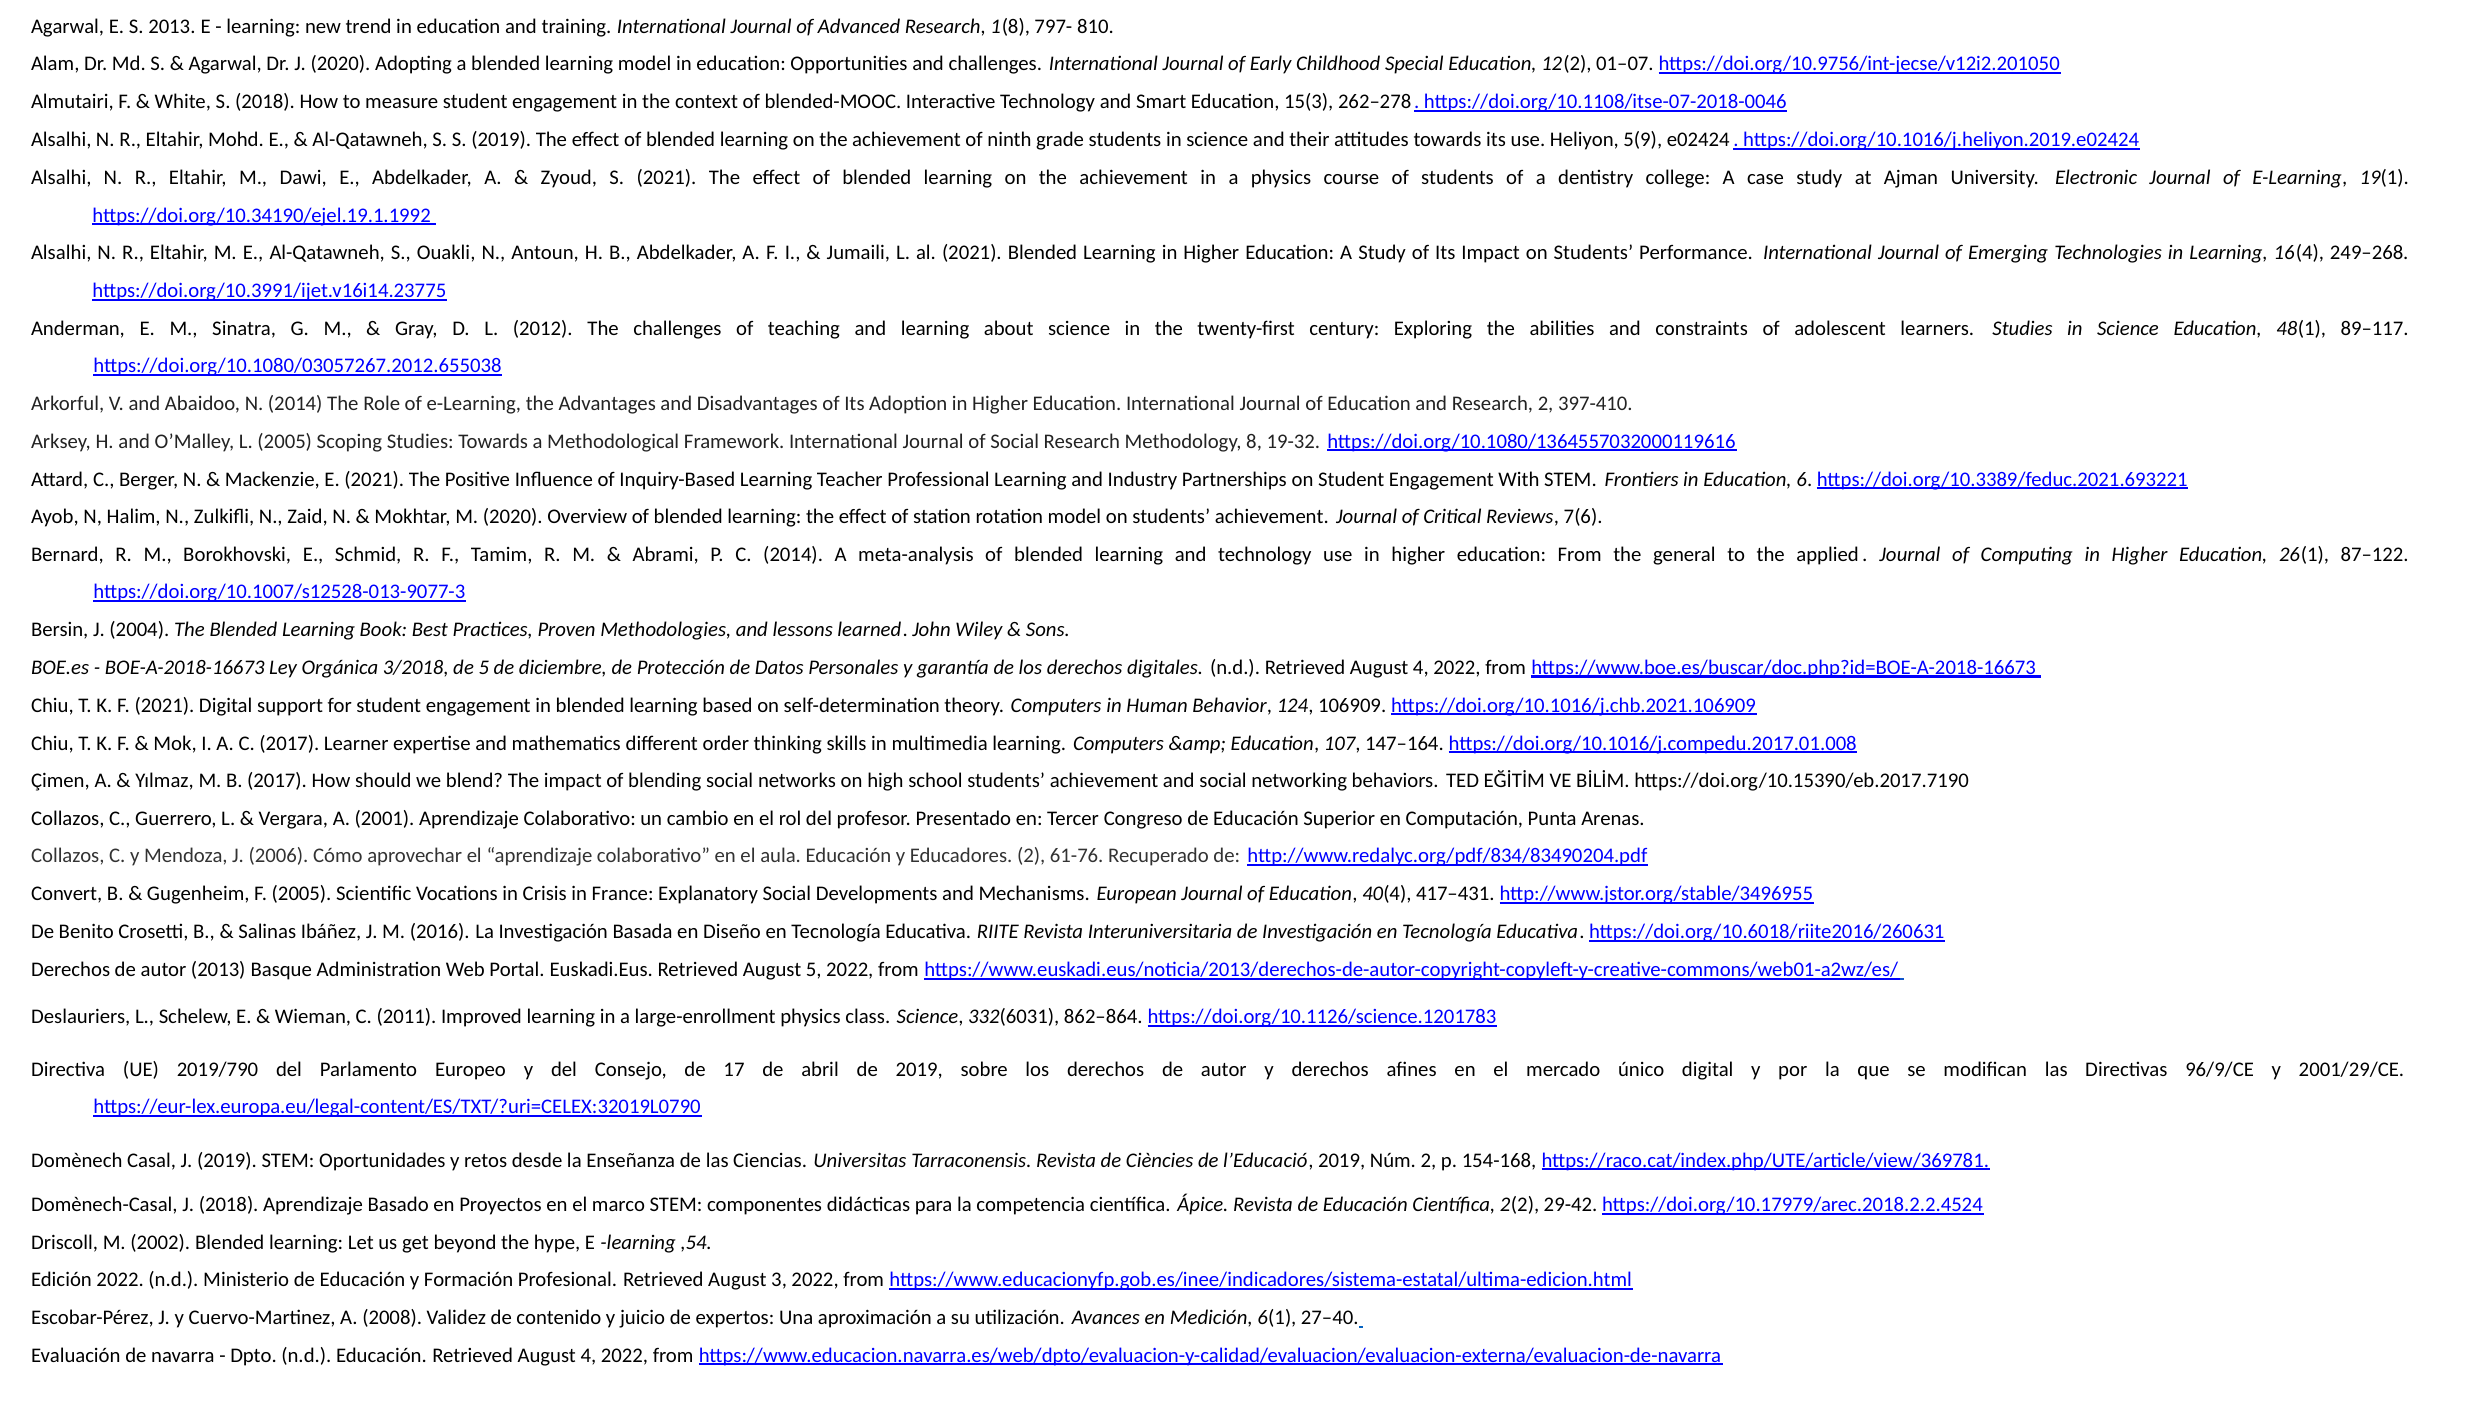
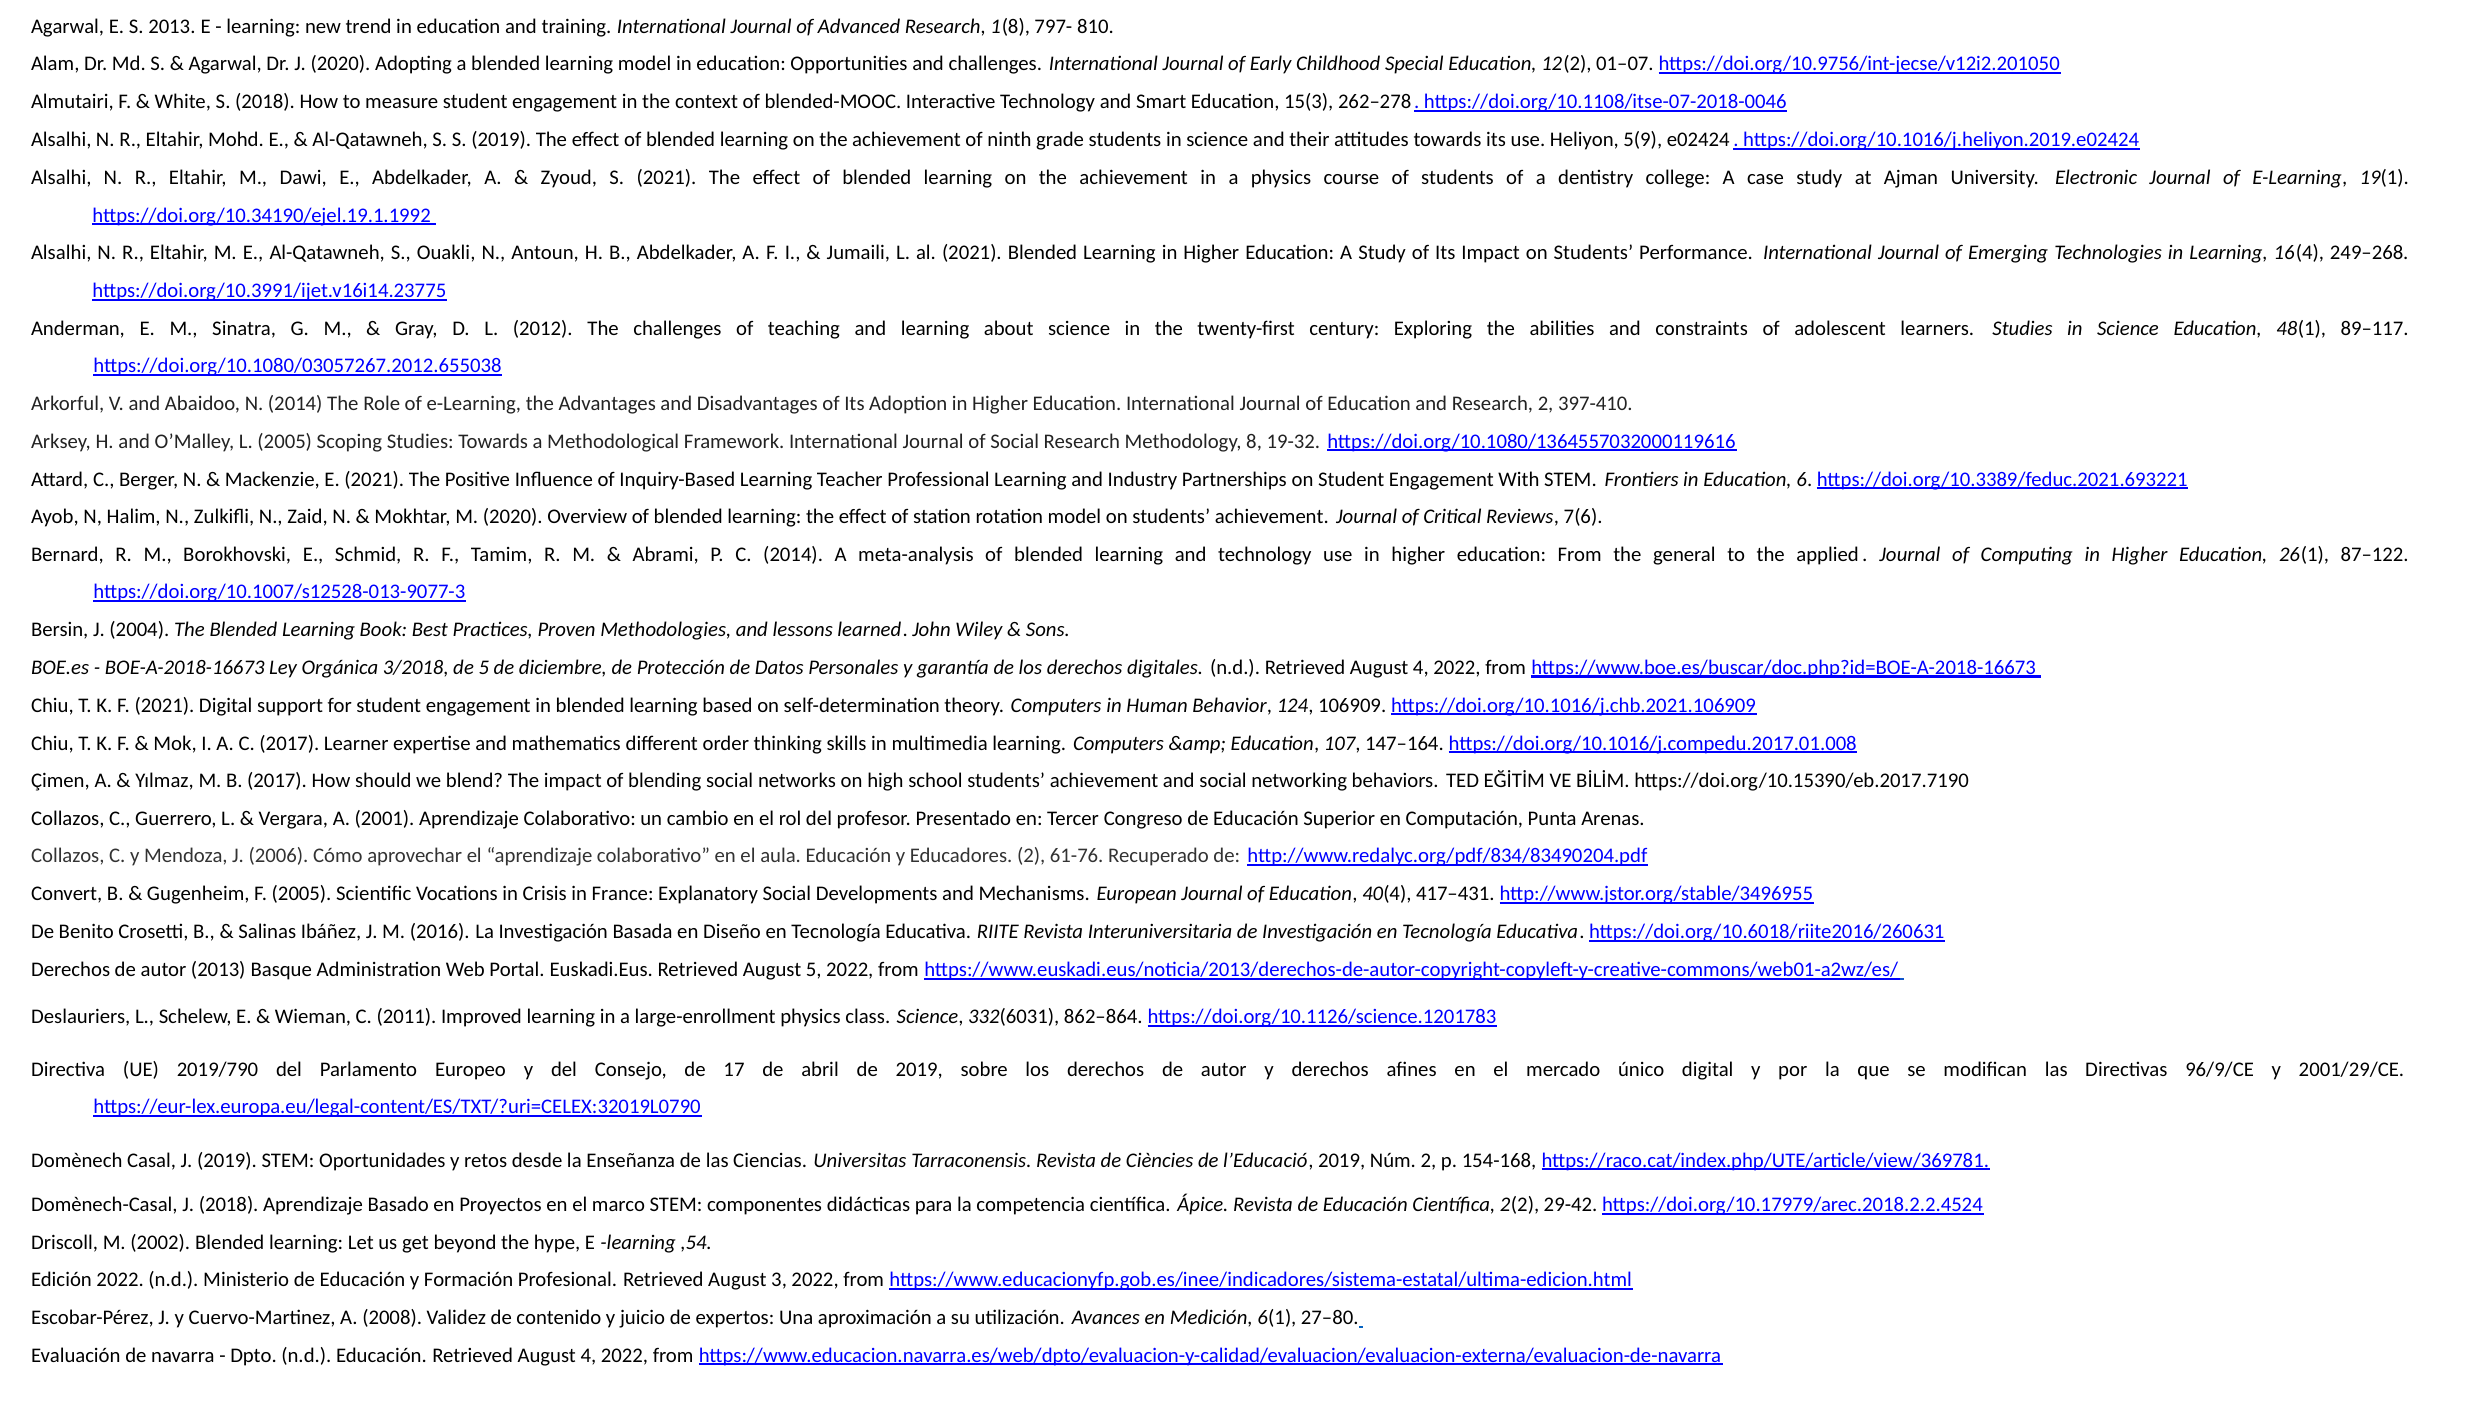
27–40: 27–40 -> 27–80
